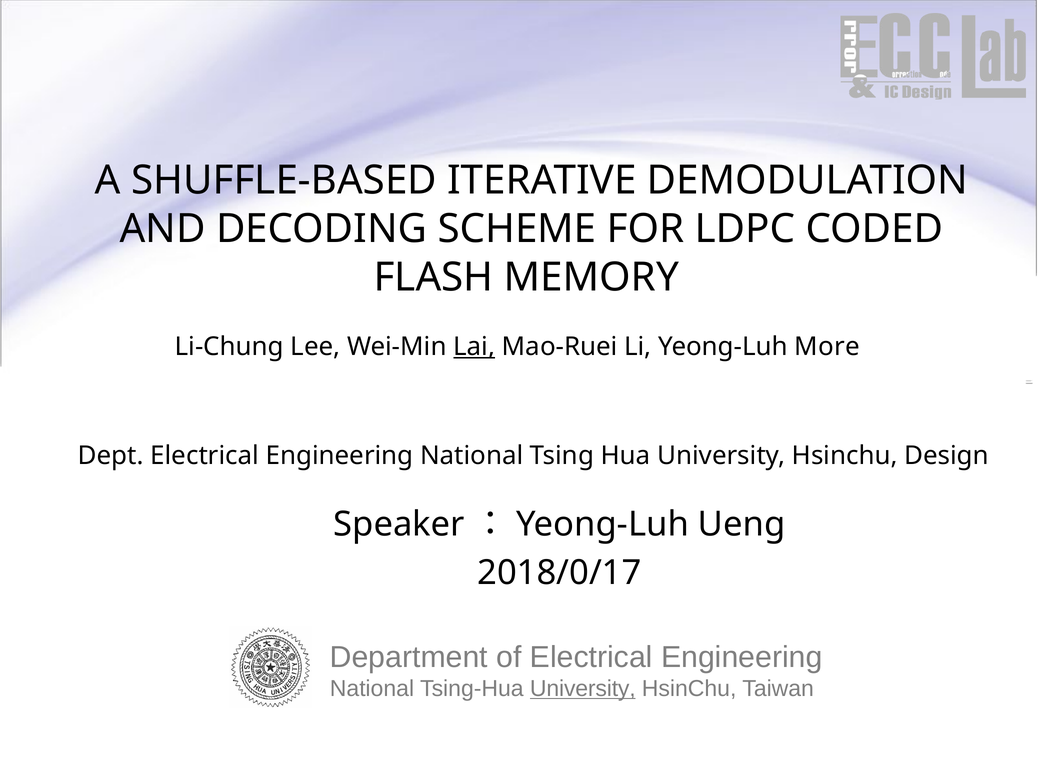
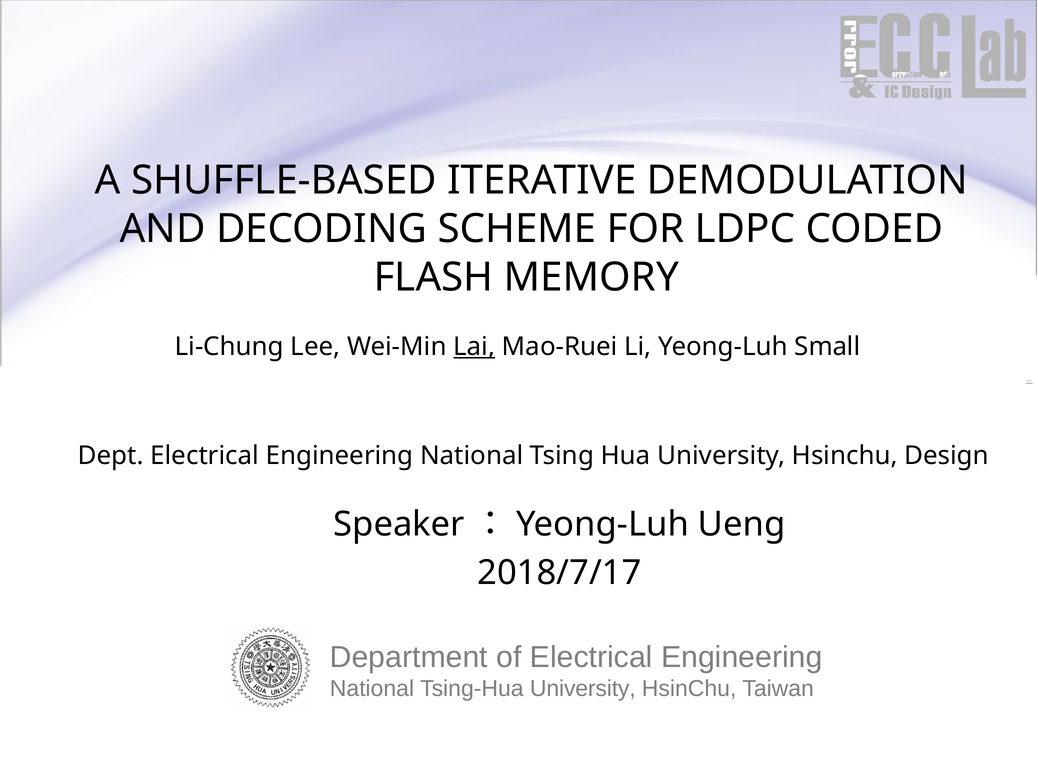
More: More -> Small
2018/0/17: 2018/0/17 -> 2018/7/17
University at (583, 688) underline: present -> none
